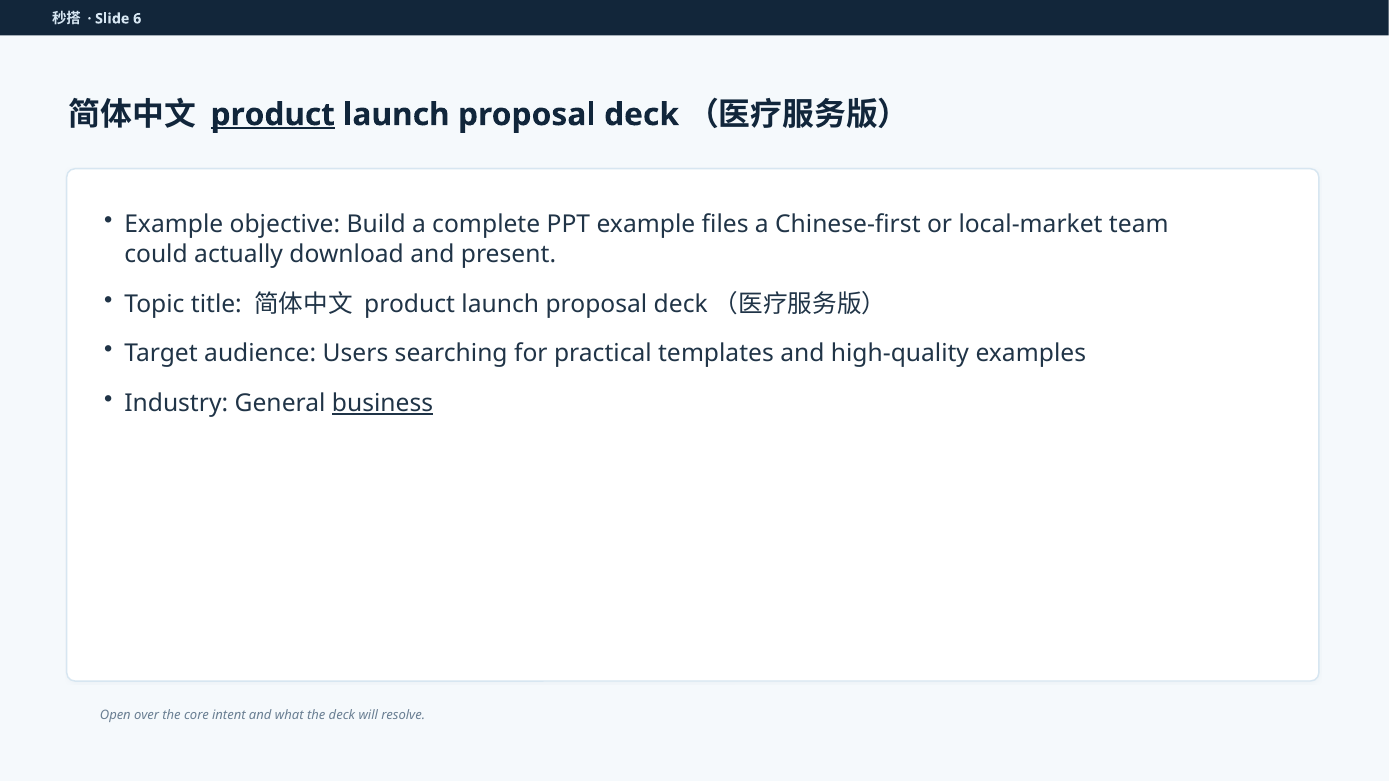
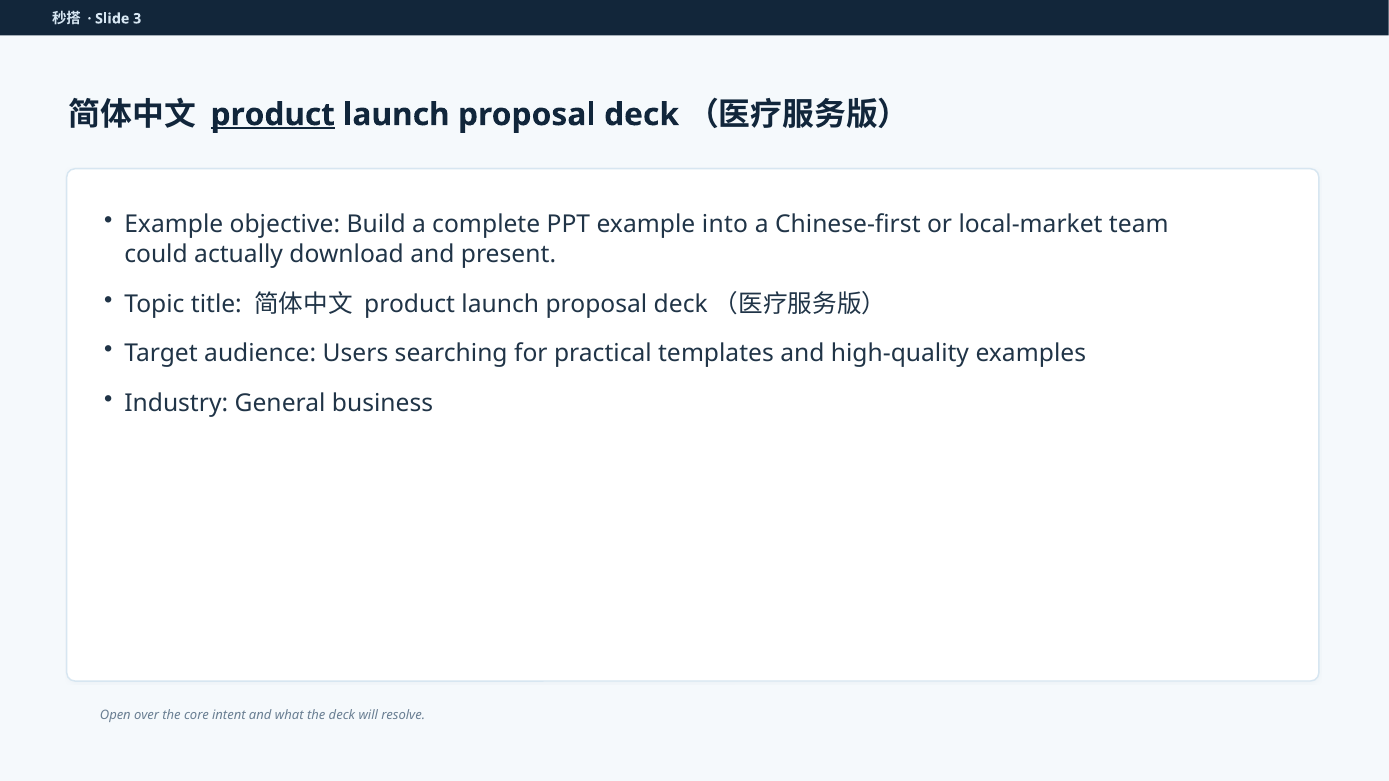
6: 6 -> 3
files: files -> into
business underline: present -> none
